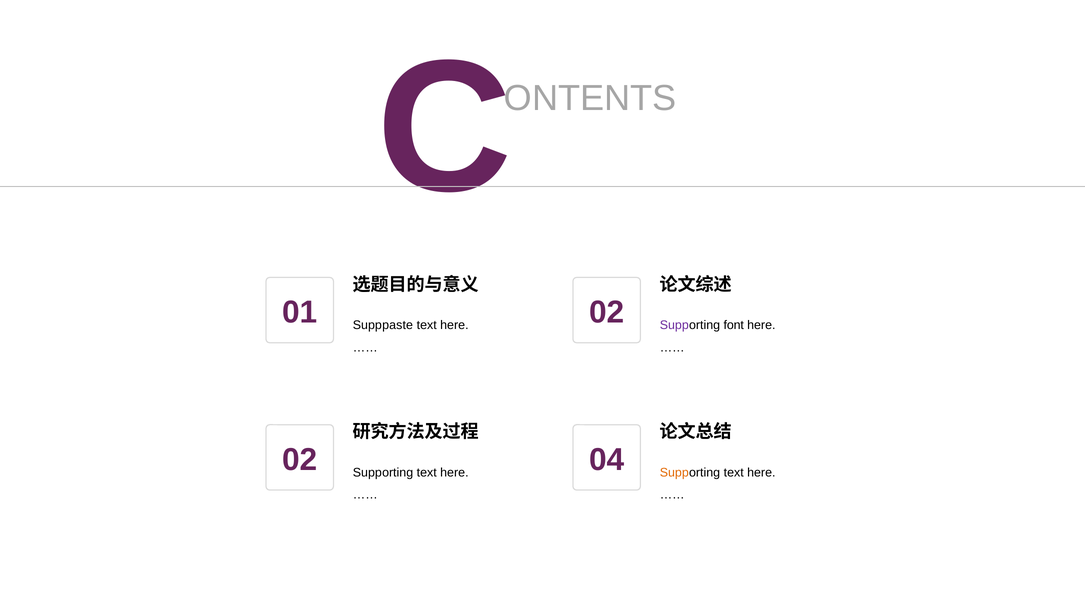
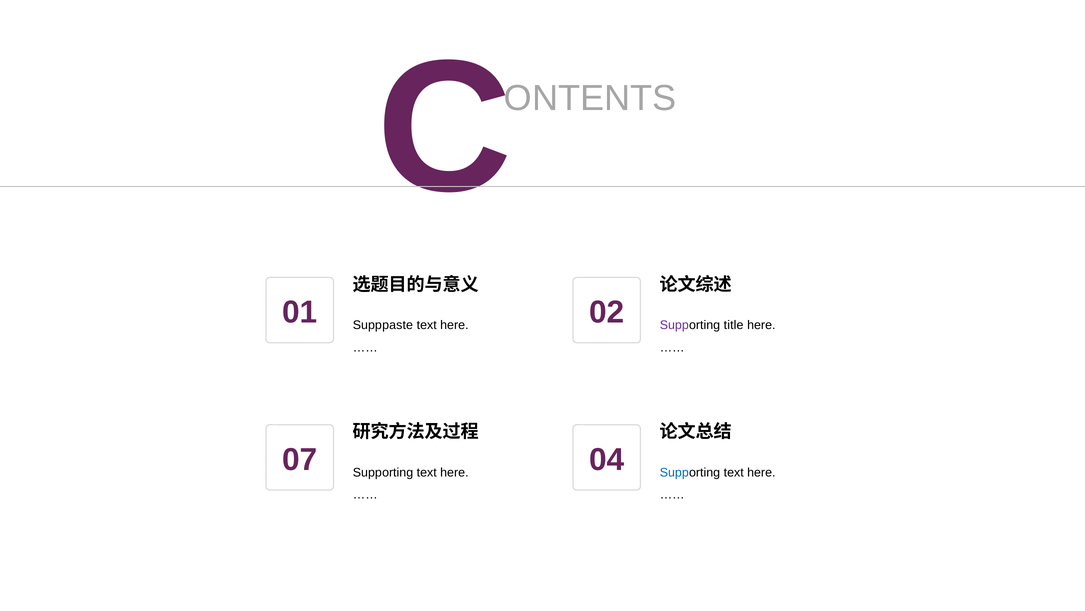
font: font -> title
2 at (309, 459): 2 -> 7
Supp at (674, 472) colour: orange -> blue
